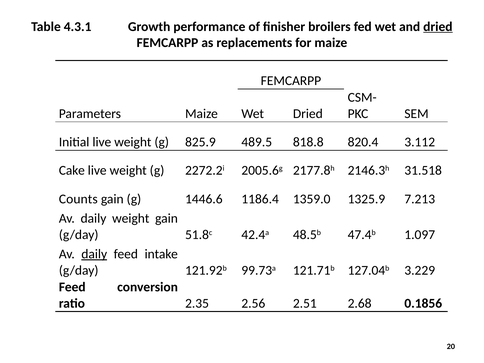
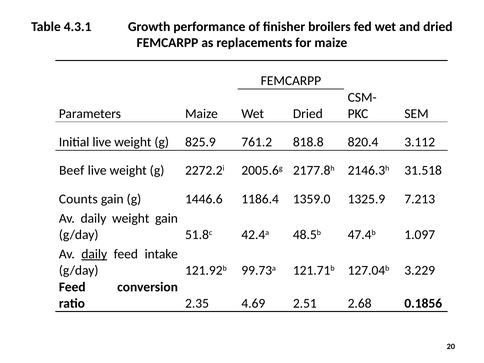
dried at (438, 27) underline: present -> none
489.5: 489.5 -> 761.2
Cake: Cake -> Beef
2.56: 2.56 -> 4.69
